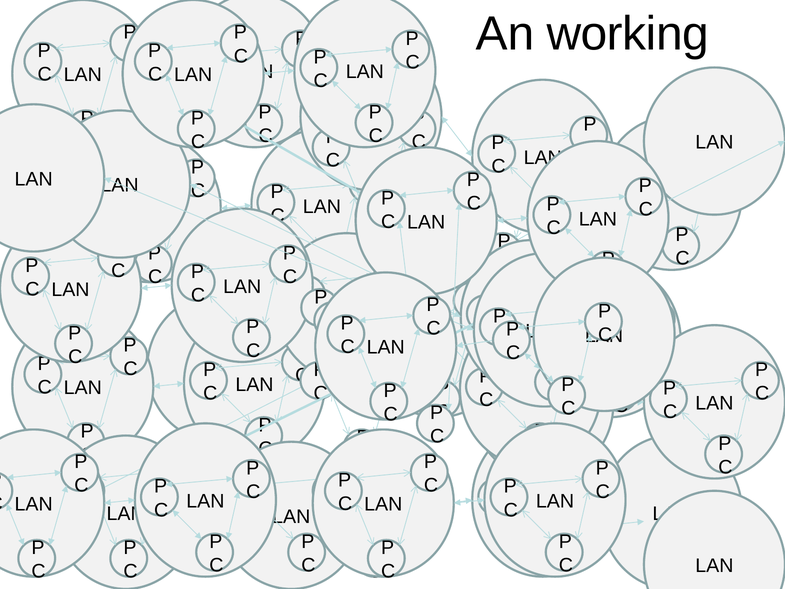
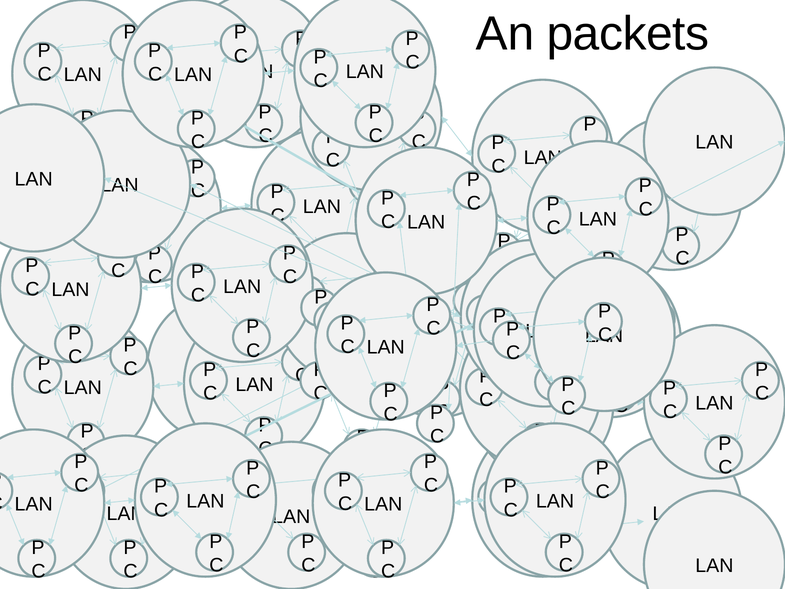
working: working -> packets
